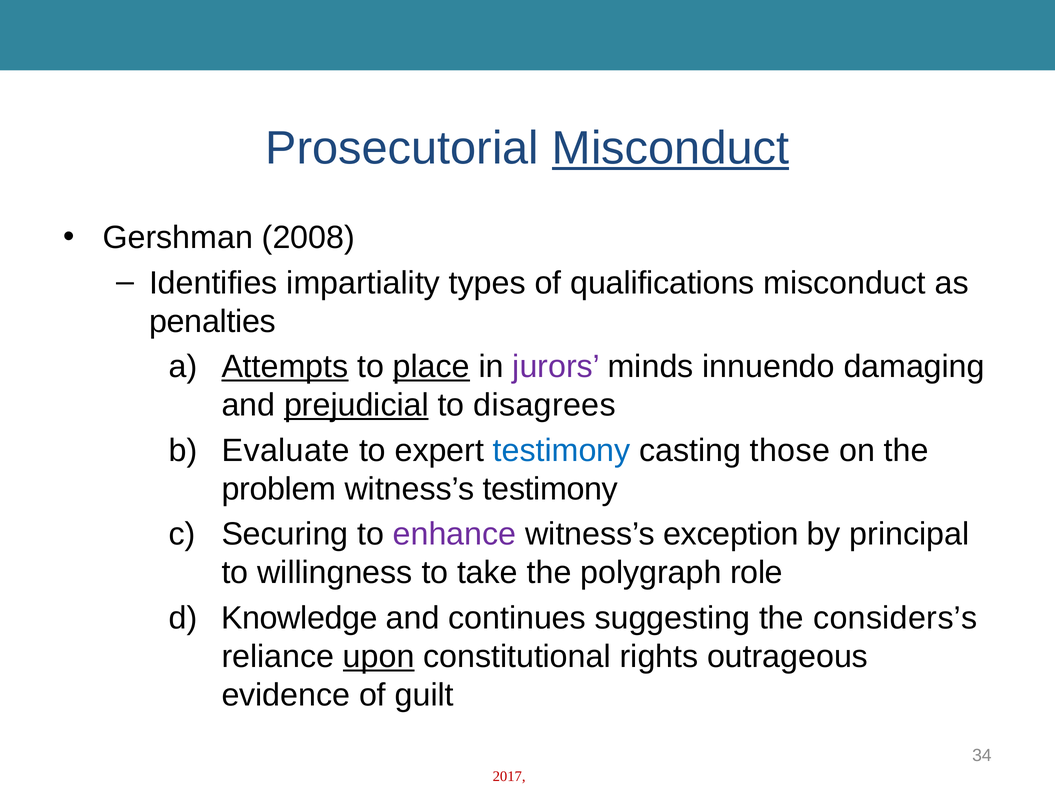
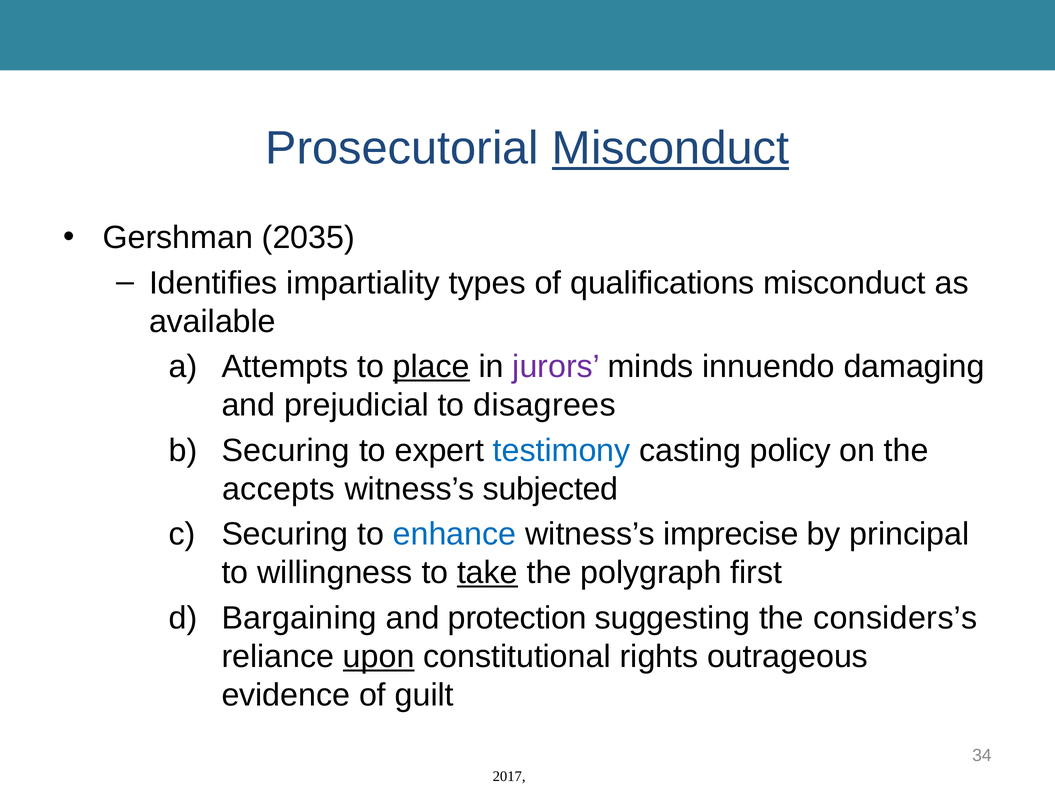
2008: 2008 -> 2035
penalties: penalties -> available
Attempts underline: present -> none
prejudicial underline: present -> none
Evaluate at (286, 451): Evaluate -> Securing
those: those -> policy
problem: problem -> accepts
witness’s testimony: testimony -> subjected
enhance colour: purple -> blue
exception: exception -> imprecise
take underline: none -> present
role: role -> first
Knowledge: Knowledge -> Bargaining
continues: continues -> protection
2017 colour: red -> black
